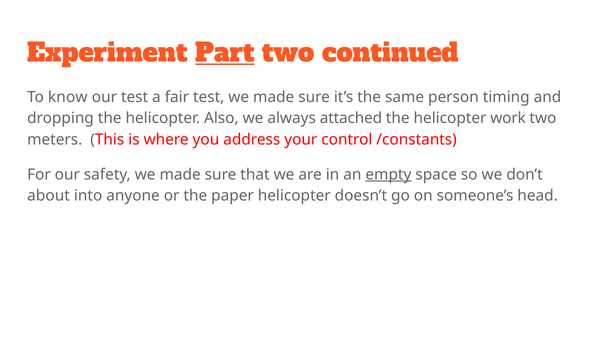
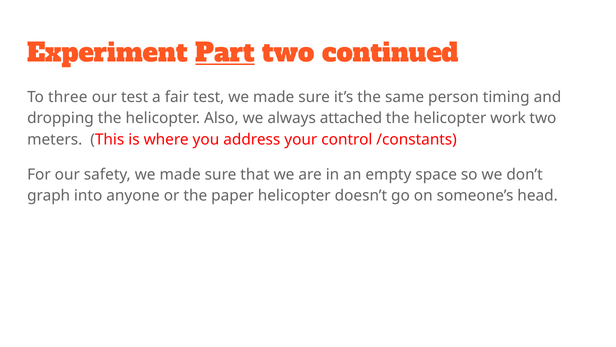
know: know -> three
empty underline: present -> none
about: about -> graph
